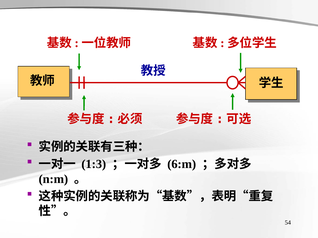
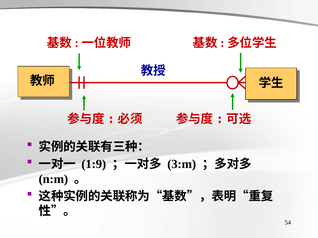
1:3: 1:3 -> 1:9
6:m: 6:m -> 3:m
